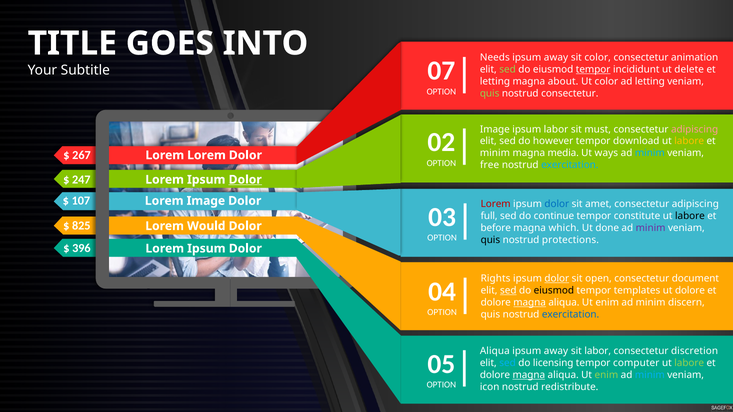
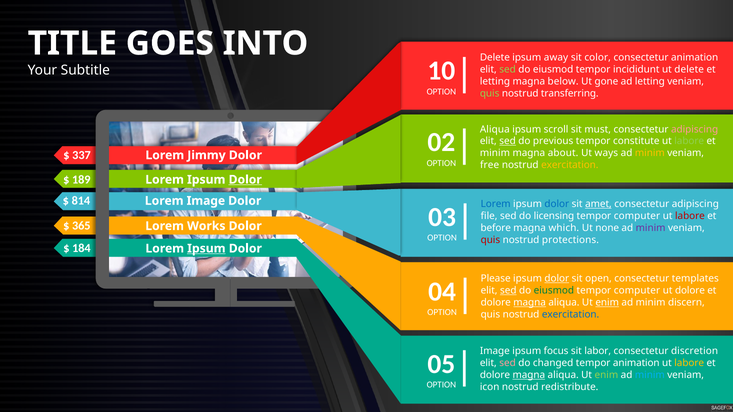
Needs at (495, 58): Needs -> Delete
07: 07 -> 10
tempor at (593, 70) underline: present -> none
about: about -> below
Ut color: color -> gone
nostrud consectetur: consectetur -> transferring
Image at (495, 129): Image -> Aliqua
ipsum labor: labor -> scroll
sed at (508, 141) underline: none -> present
however: however -> previous
download: download -> constitute
labore at (689, 141) colour: yellow -> light green
267: 267 -> 337
media: media -> about
minim at (650, 153) colour: light blue -> yellow
Lorem Lorem: Lorem -> Jimmy
exercitation at (570, 165) colour: light blue -> yellow
247: 247 -> 189
107: 107 -> 814
Lorem at (496, 204) colour: red -> blue
amet underline: none -> present
full: full -> file
continue: continue -> licensing
constitute at (637, 216): constitute -> computer
labore at (690, 216) colour: black -> red
825: 825 -> 365
Would: Would -> Works
done: done -> none
quis at (490, 240) colour: black -> red
396: 396 -> 184
Ipsum at (206, 249) underline: none -> present
Rights: Rights -> Please
document: document -> templates
eiusmod at (554, 291) colour: black -> green
templates at (637, 291): templates -> computer
enim at (607, 303) underline: none -> present
Aliqua at (495, 351): Aliqua -> Image
away at (556, 351): away -> focus
sed at (508, 363) colour: light blue -> pink
licensing: licensing -> changed
tempor computer: computer -> animation
labore at (689, 363) colour: light green -> yellow
